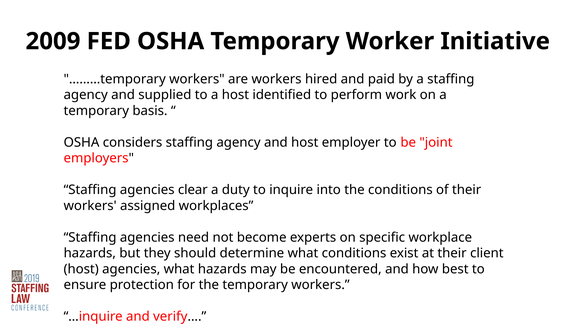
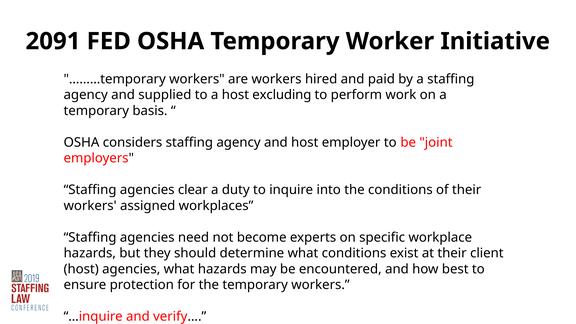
2009: 2009 -> 2091
identified: identified -> excluding
